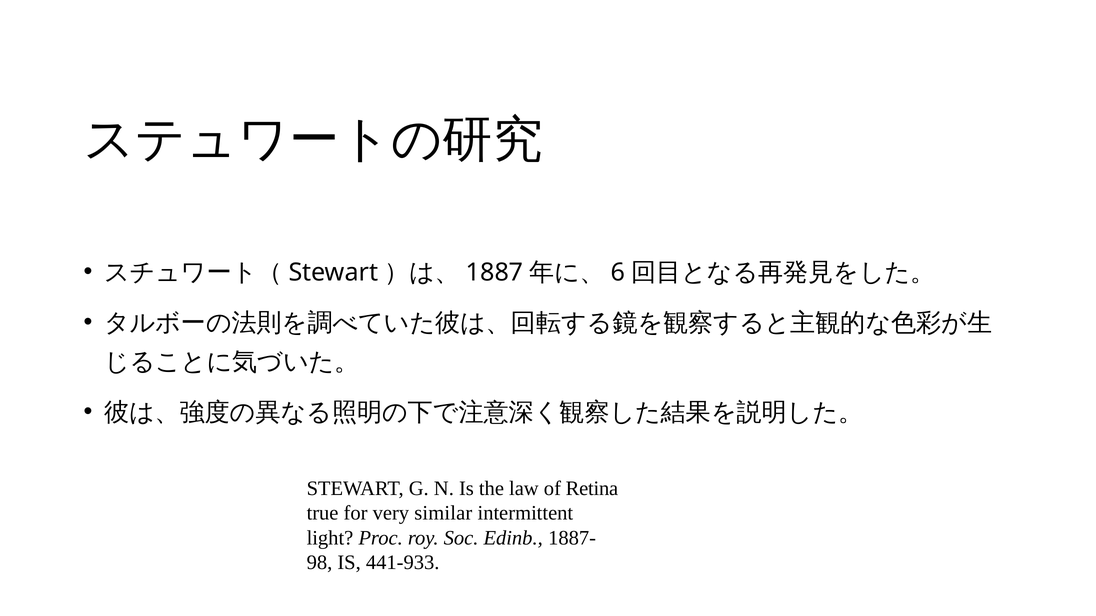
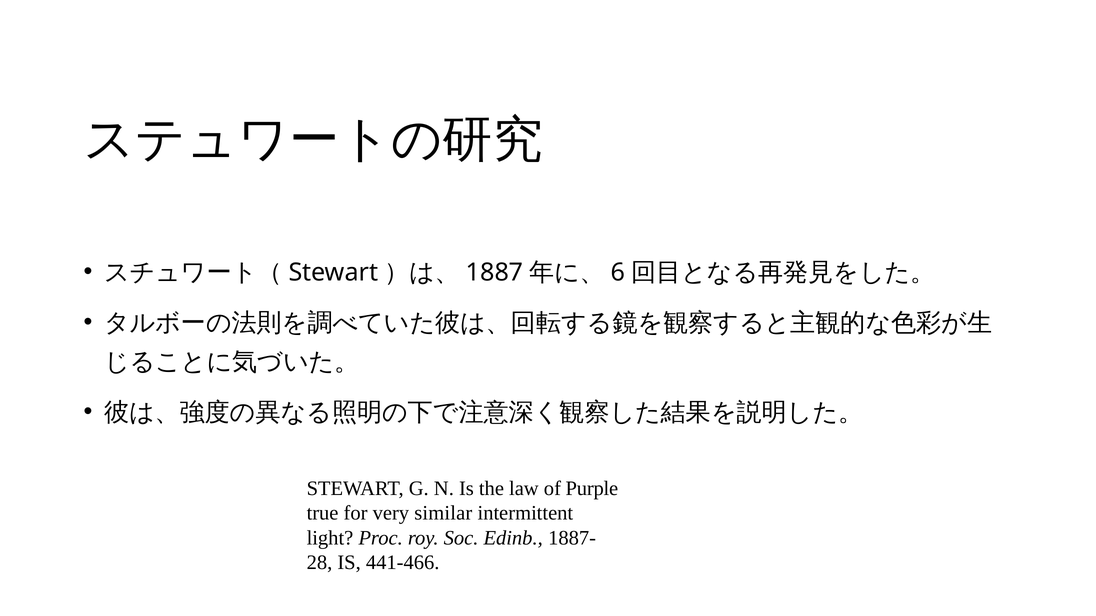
Retina: Retina -> Purple
98: 98 -> 28
441-933: 441-933 -> 441-466
